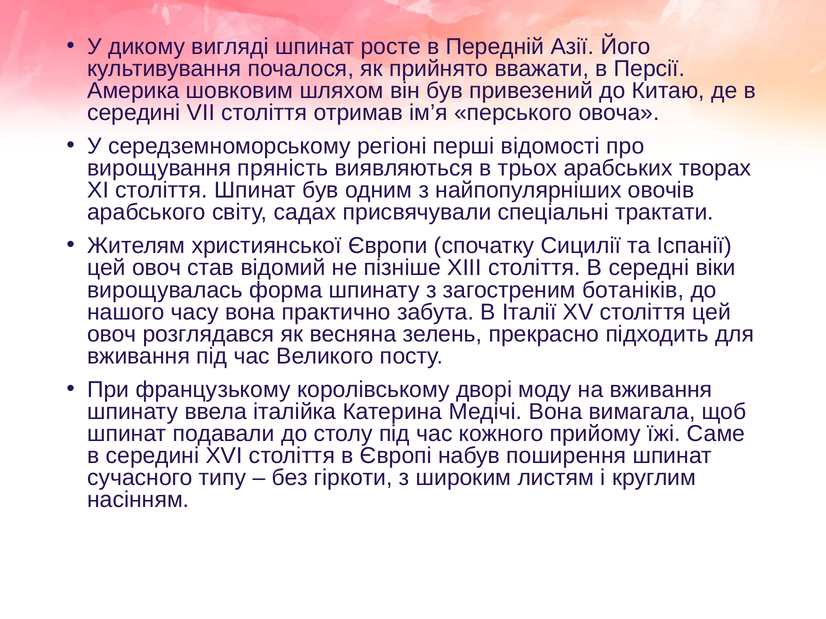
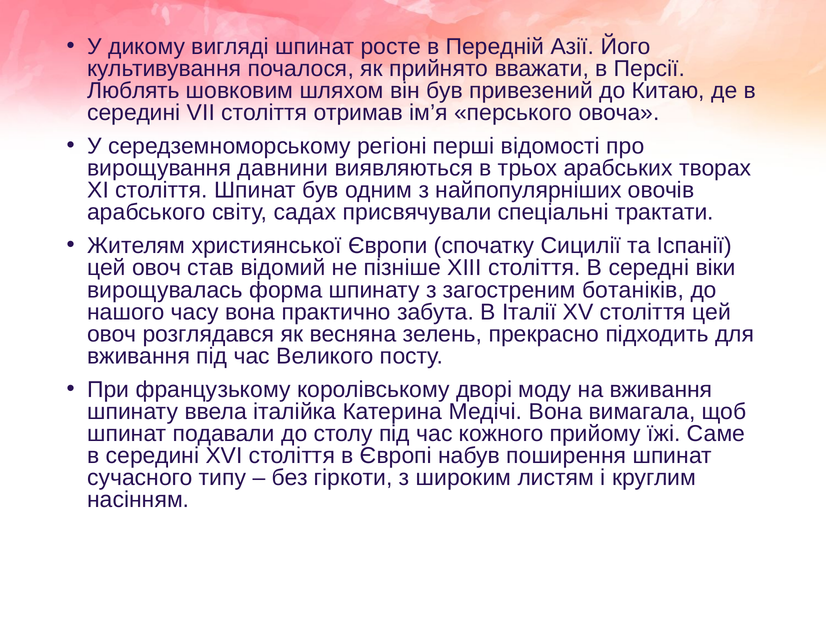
Америка: Америка -> Люблять
пряність: пряність -> давнини
